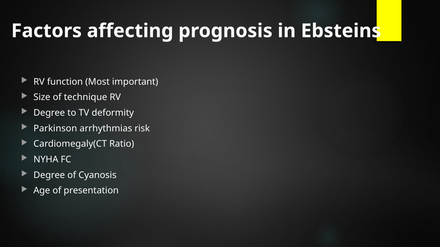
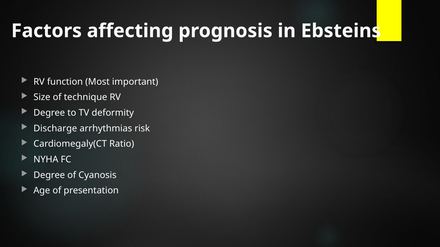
Parkinson: Parkinson -> Discharge
